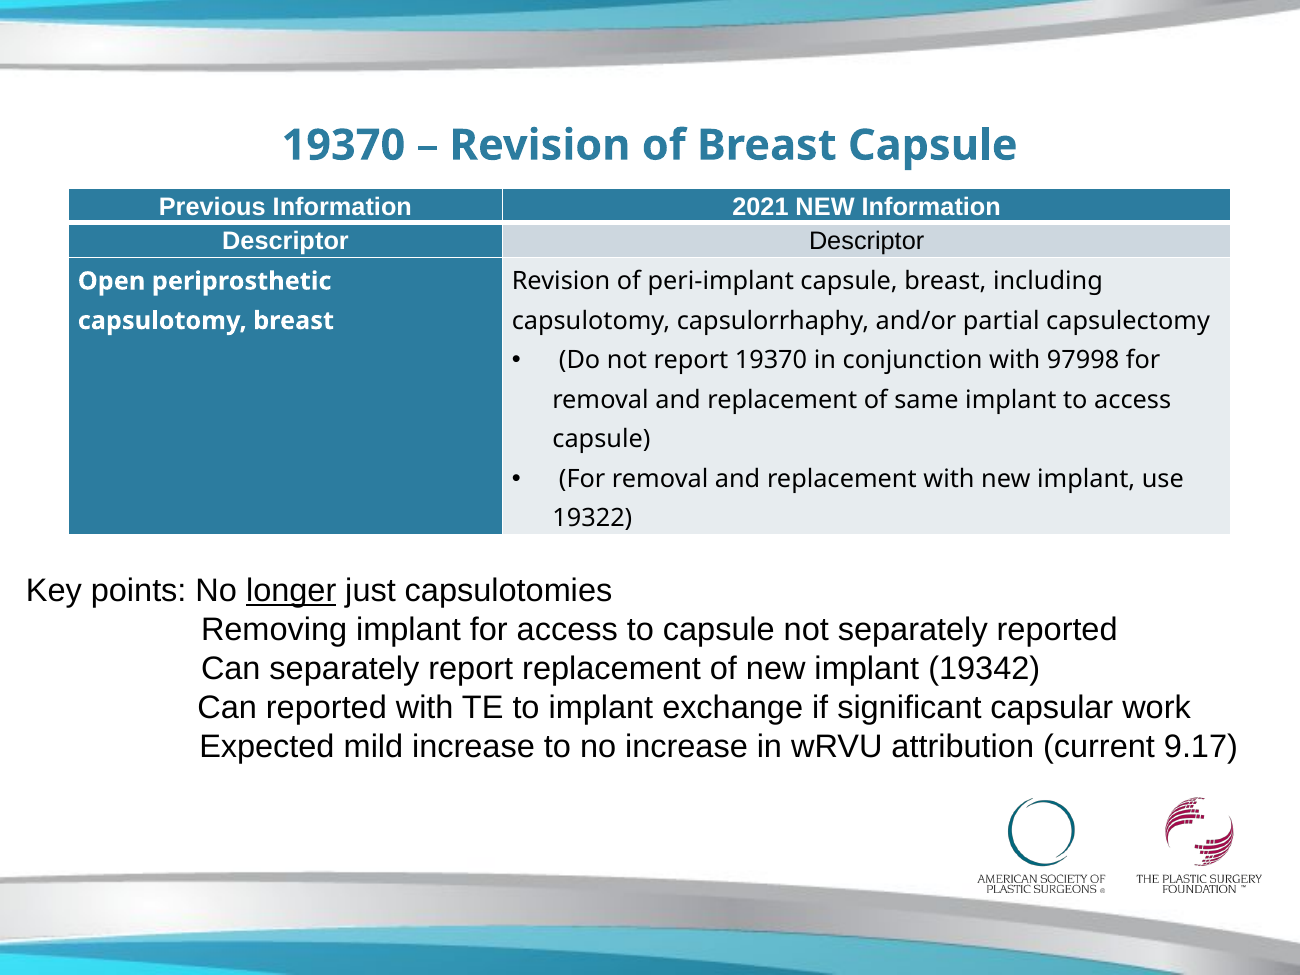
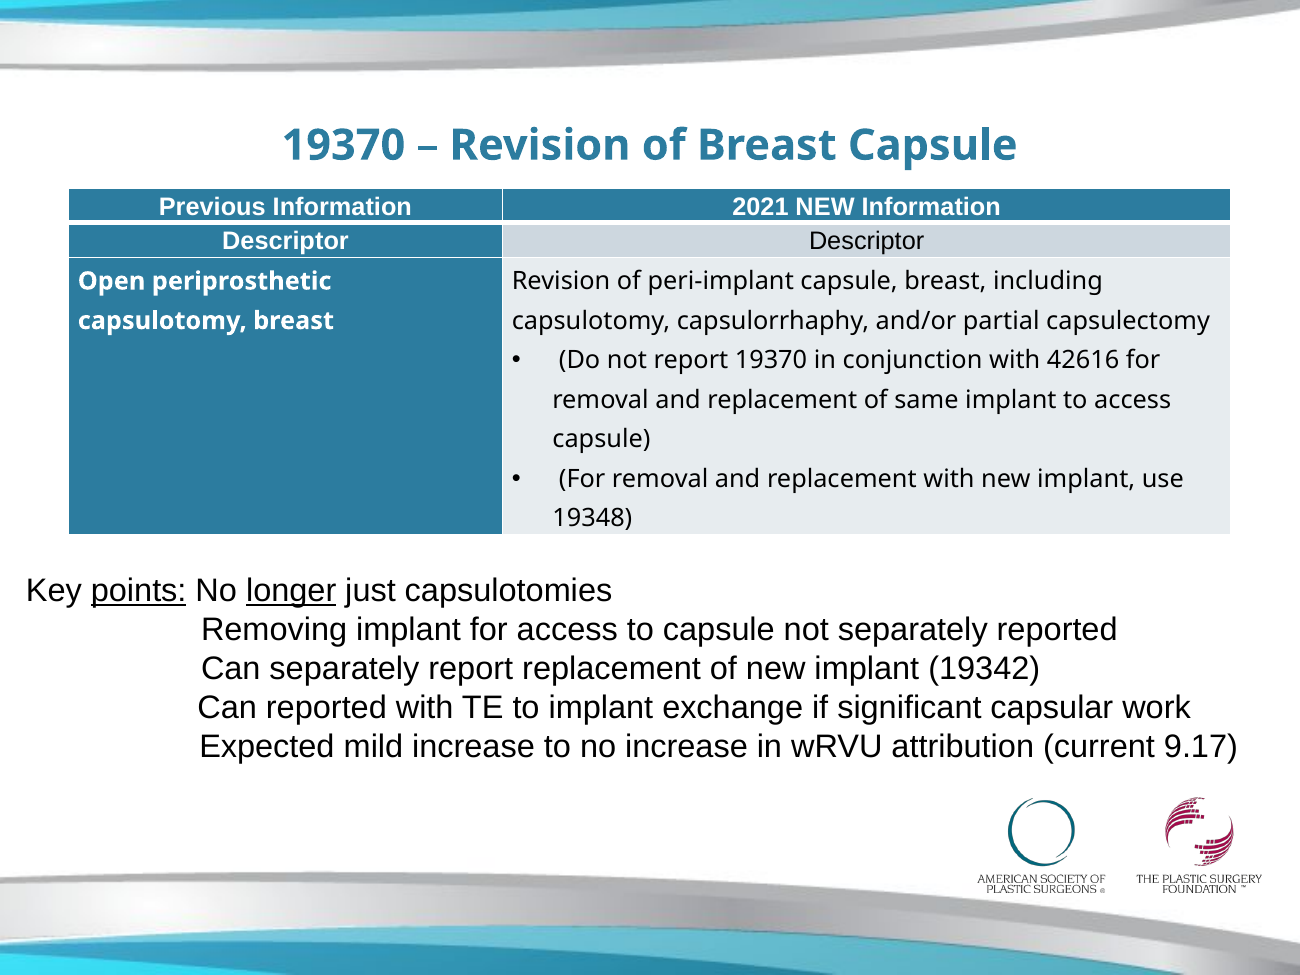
97998: 97998 -> 42616
19322: 19322 -> 19348
points underline: none -> present
